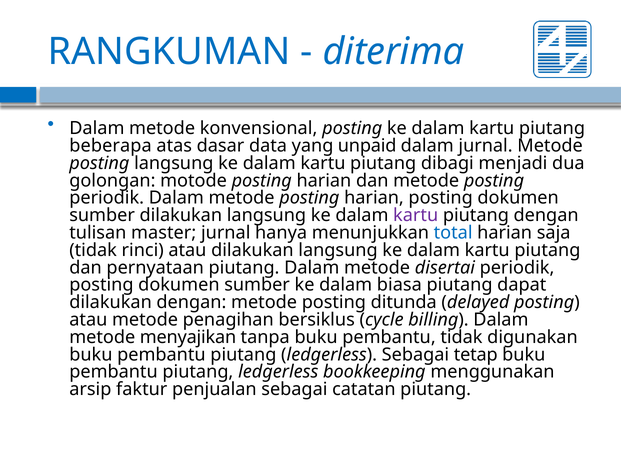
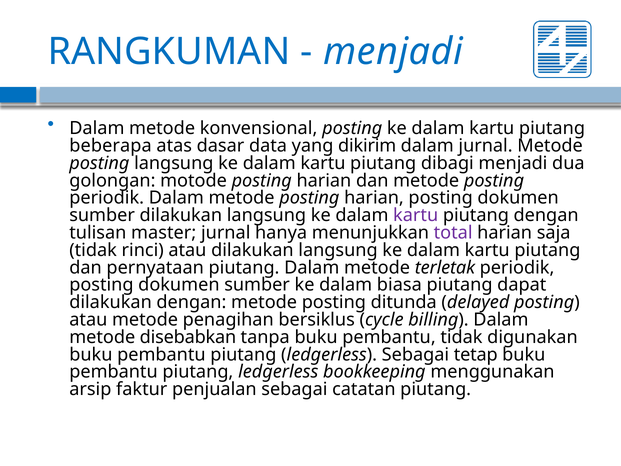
diterima at (393, 52): diterima -> menjadi
unpaid: unpaid -> dikirim
total colour: blue -> purple
disertai: disertai -> terletak
menyajikan: menyajikan -> disebabkan
